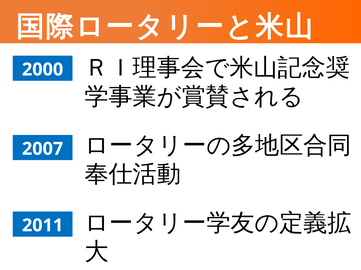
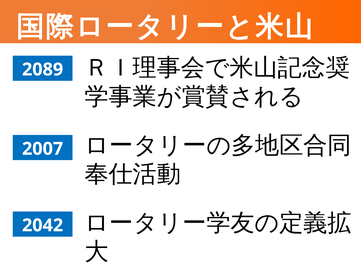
2000: 2000 -> 2089
2011: 2011 -> 2042
